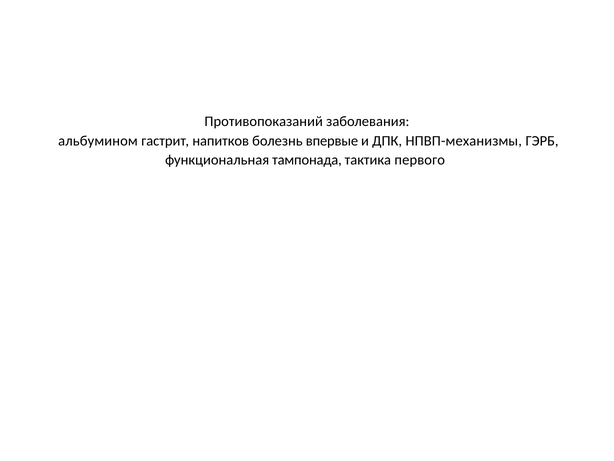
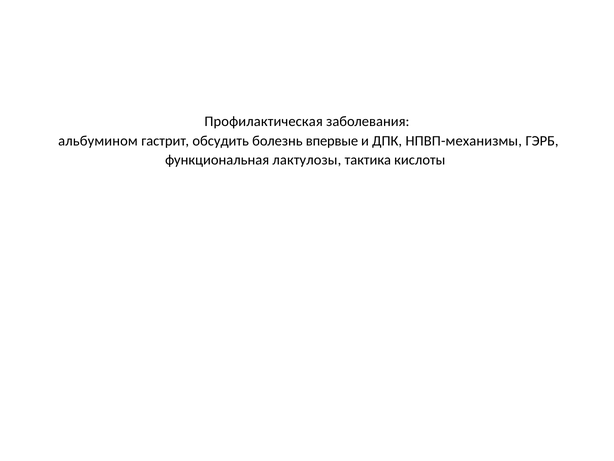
Противопоказаний: Противопоказаний -> Профилактическая
напитков: напитков -> обсудить
тампонада: тампонада -> лактулозы
первого: первого -> кислоты
